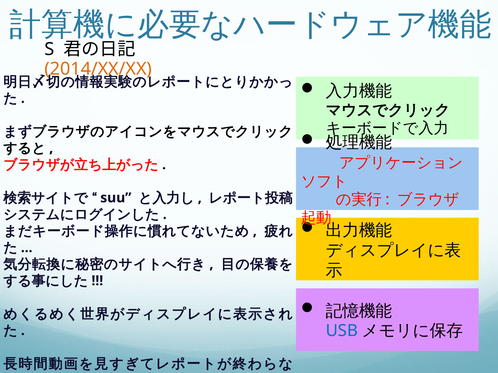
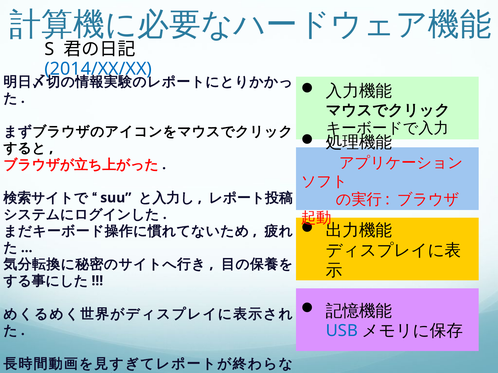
2014/XX/XX colour: orange -> blue
